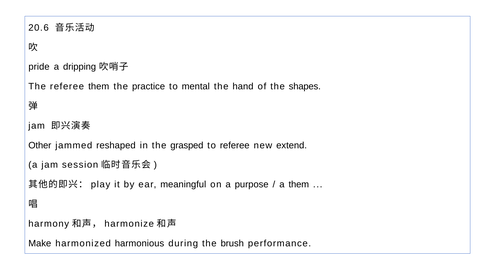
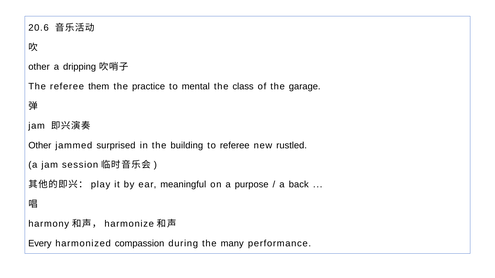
pride at (39, 67): pride -> other
hand: hand -> class
shapes: shapes -> garage
reshaped: reshaped -> surprised
grasped: grasped -> building
extend: extend -> rustled
a them: them -> back
Make: Make -> Every
harmonious: harmonious -> compassion
brush: brush -> many
